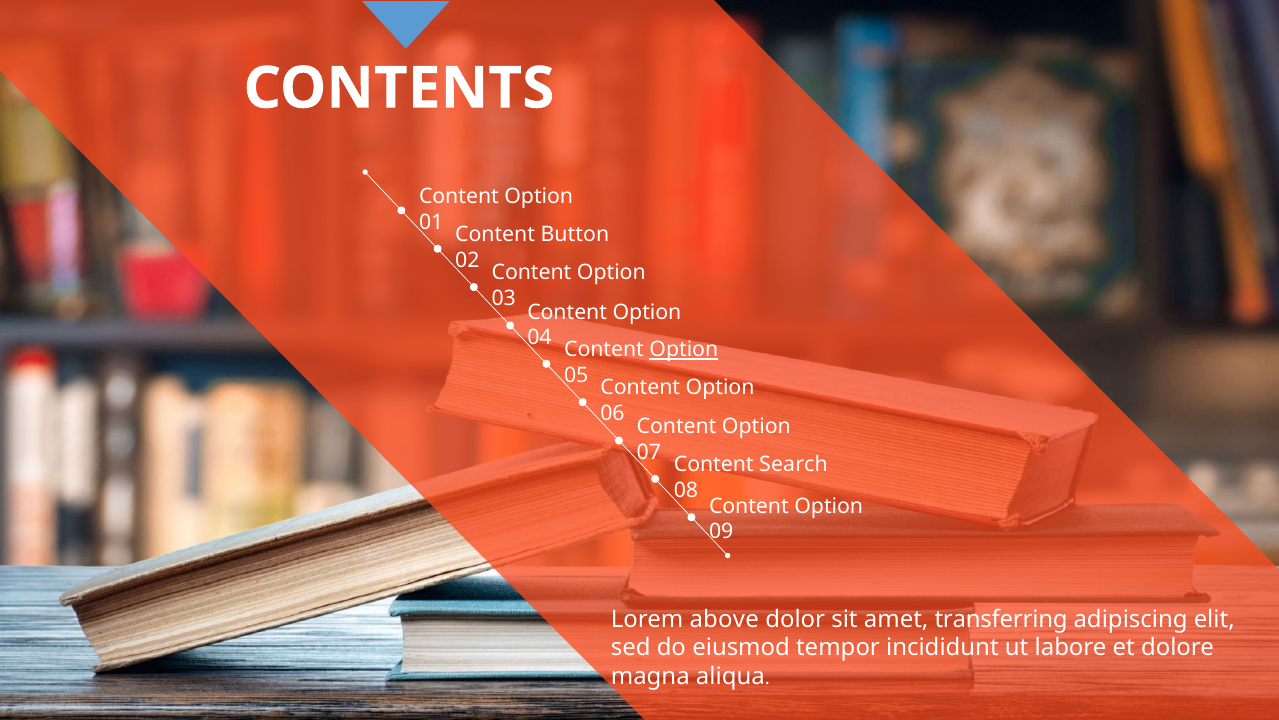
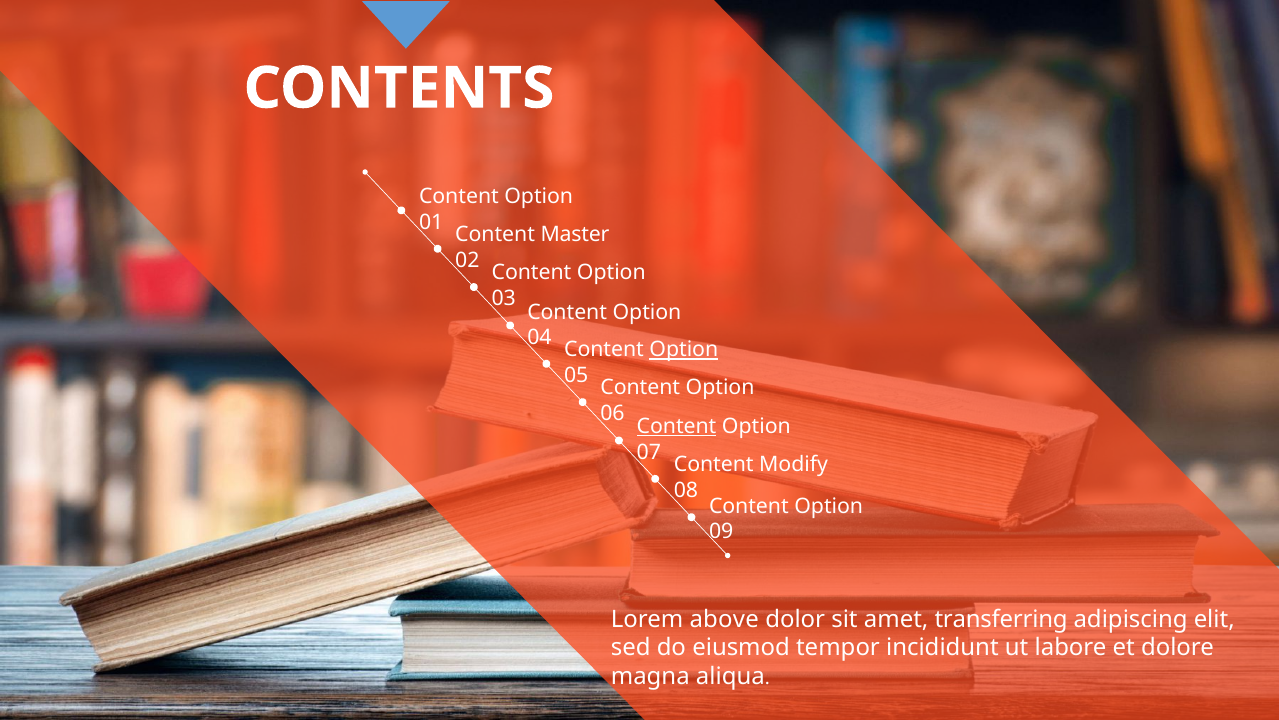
Button: Button -> Master
Content at (677, 426) underline: none -> present
Search: Search -> Modify
